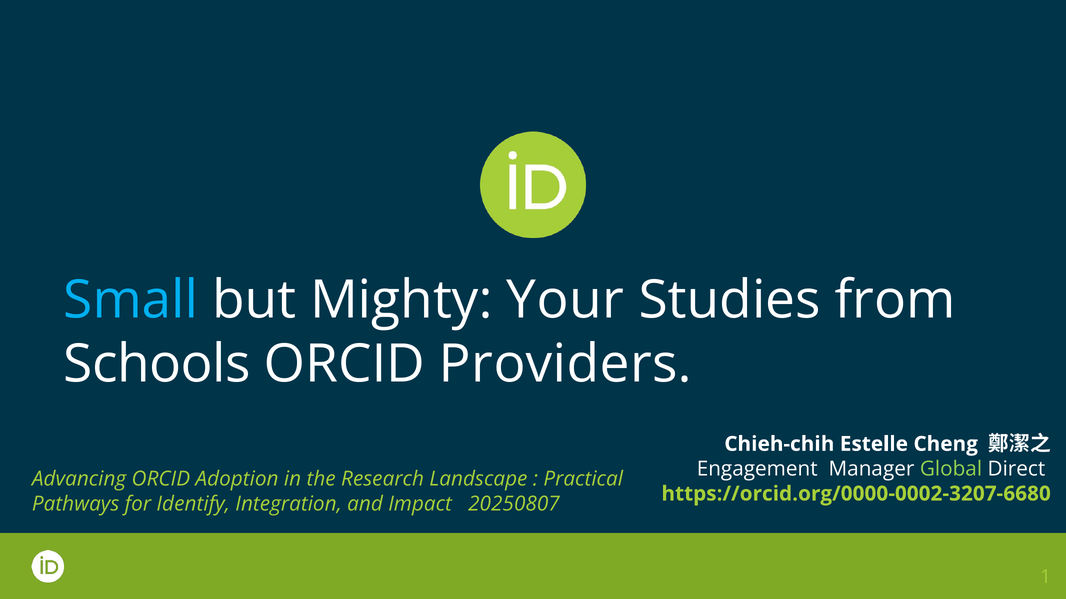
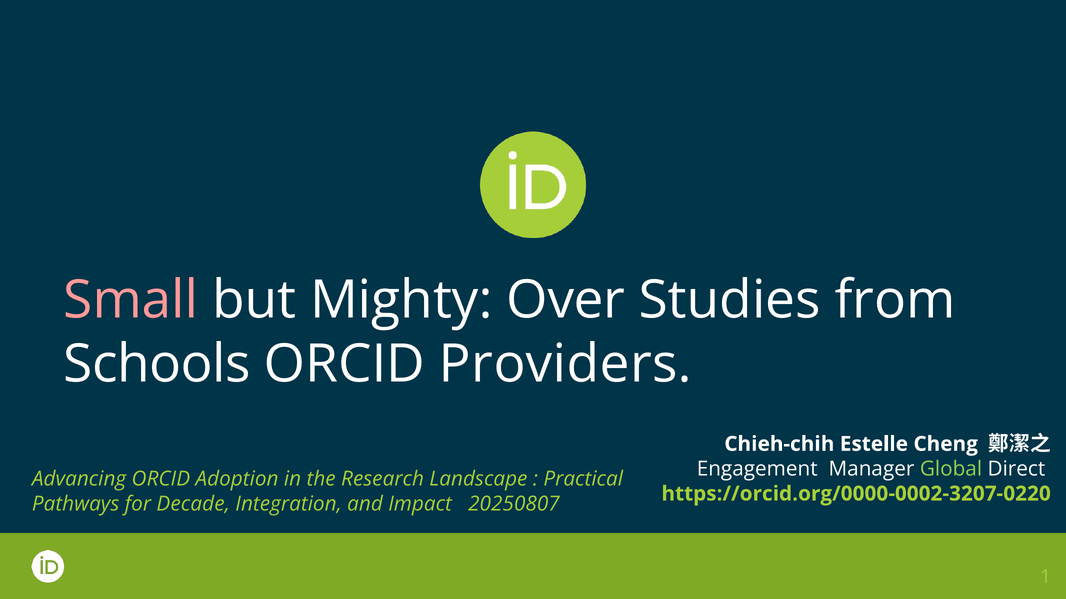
Small colour: light blue -> pink
Your: Your -> Over
https://orcid.org/0000-0002-3207-6680: https://orcid.org/0000-0002-3207-6680 -> https://orcid.org/0000-0002-3207-0220
Identify: Identify -> Decade
